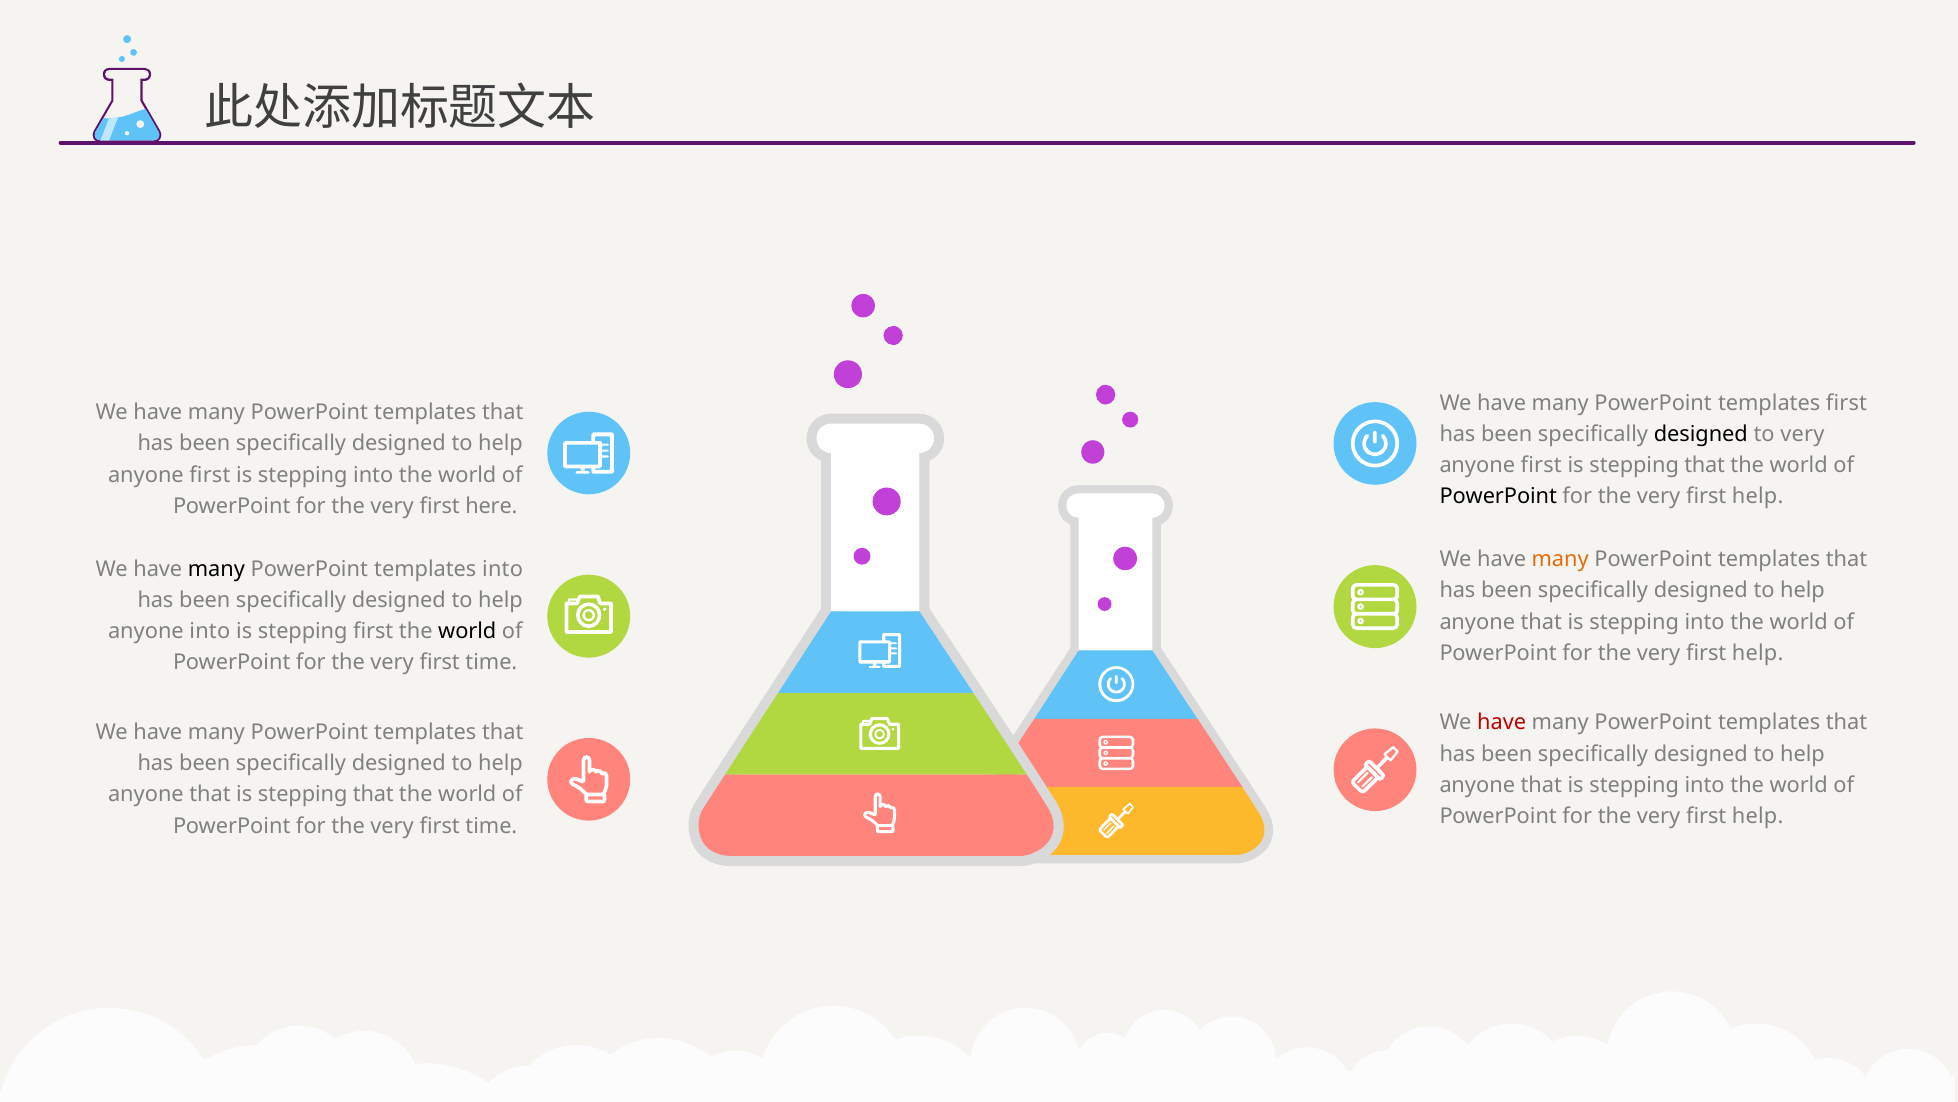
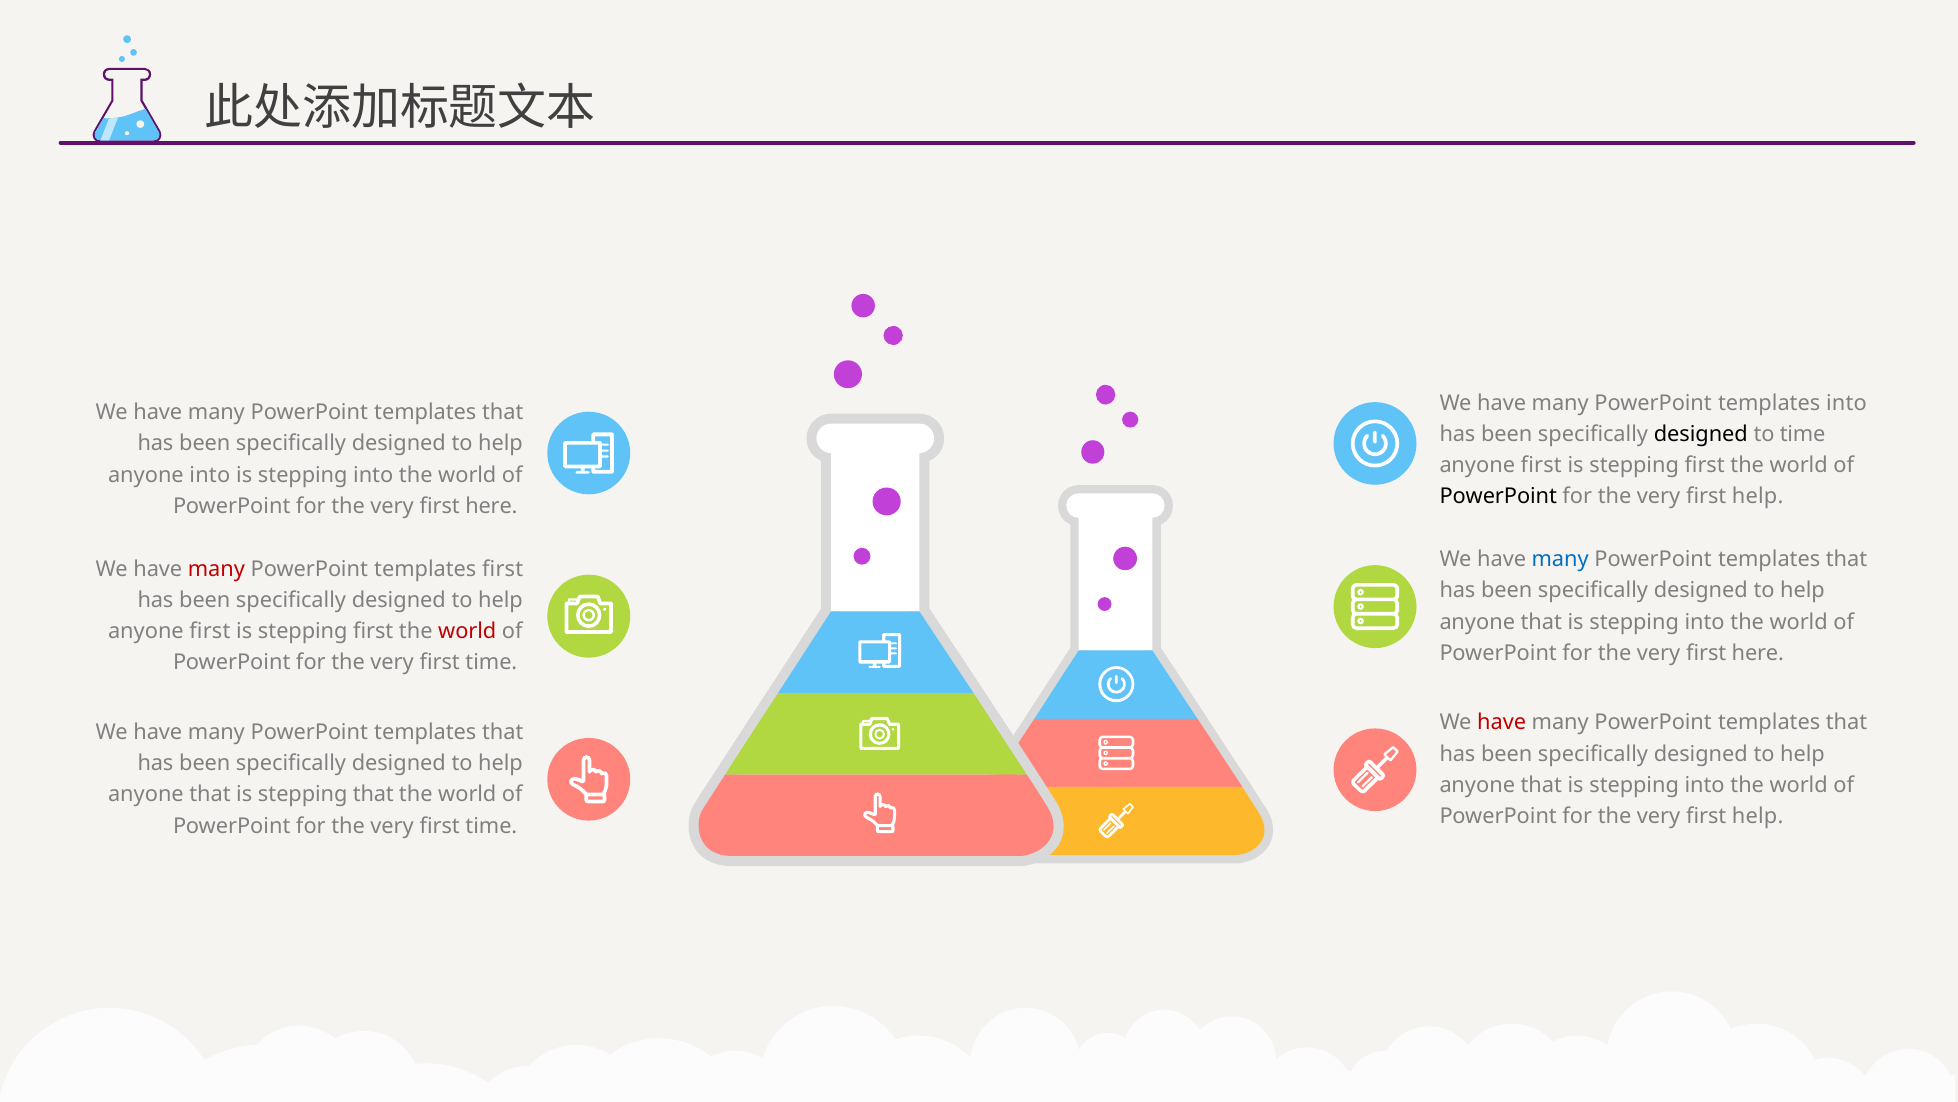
templates first: first -> into
to very: very -> time
that at (1705, 465): that -> first
first at (210, 475): first -> into
many at (1560, 559) colour: orange -> blue
many at (216, 569) colour: black -> red
templates into: into -> first
into at (210, 631): into -> first
world at (467, 631) colour: black -> red
help at (1758, 653): help -> here
